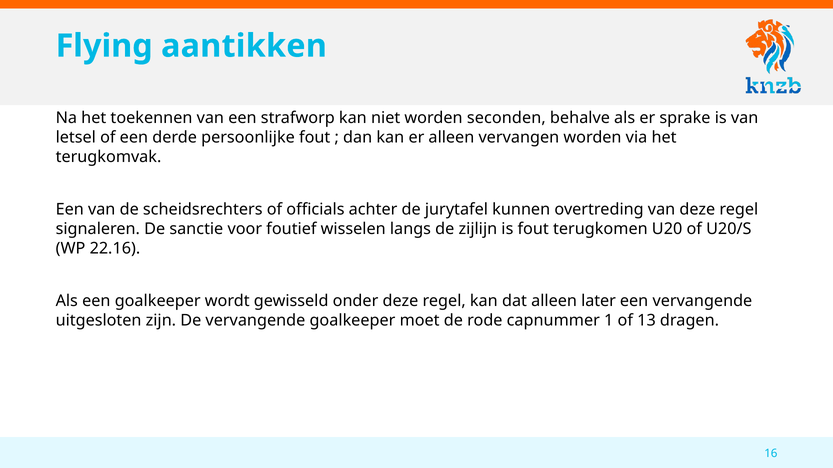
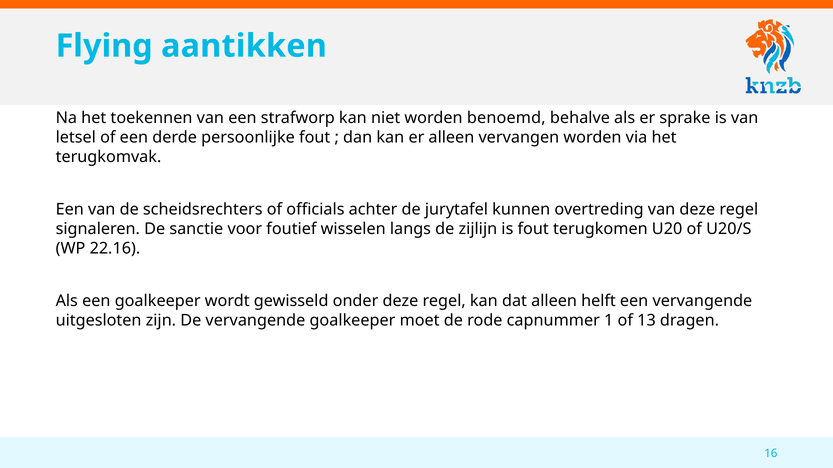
seconden: seconden -> benoemd
later: later -> helft
